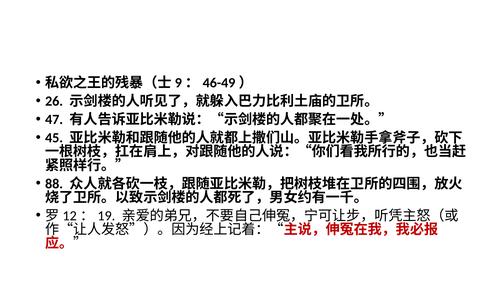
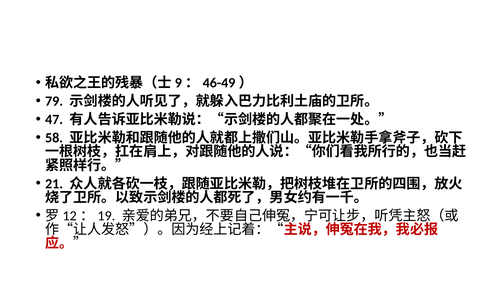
26: 26 -> 79
45: 45 -> 58
88: 88 -> 21
